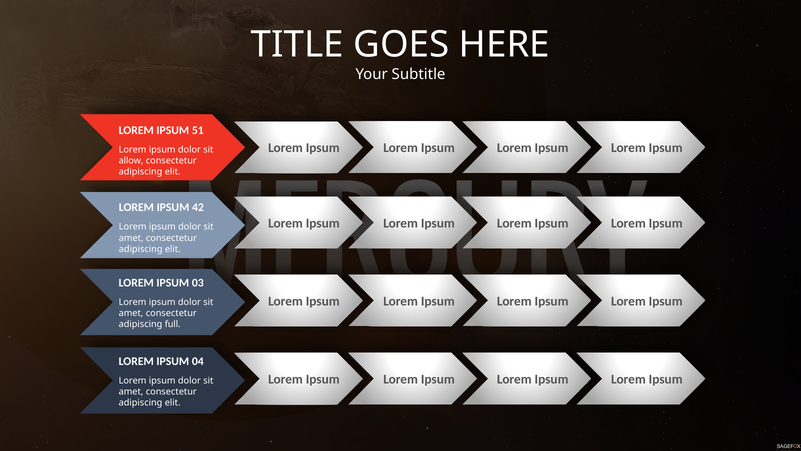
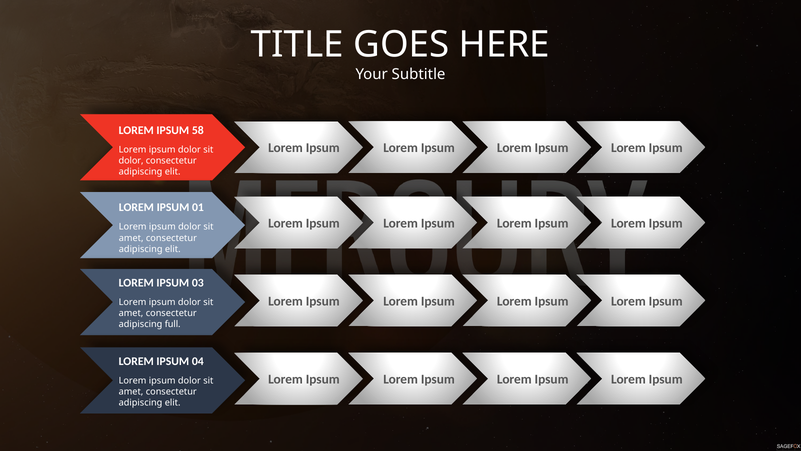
51: 51 -> 58
allow at (131, 160): allow -> dolor
42: 42 -> 01
